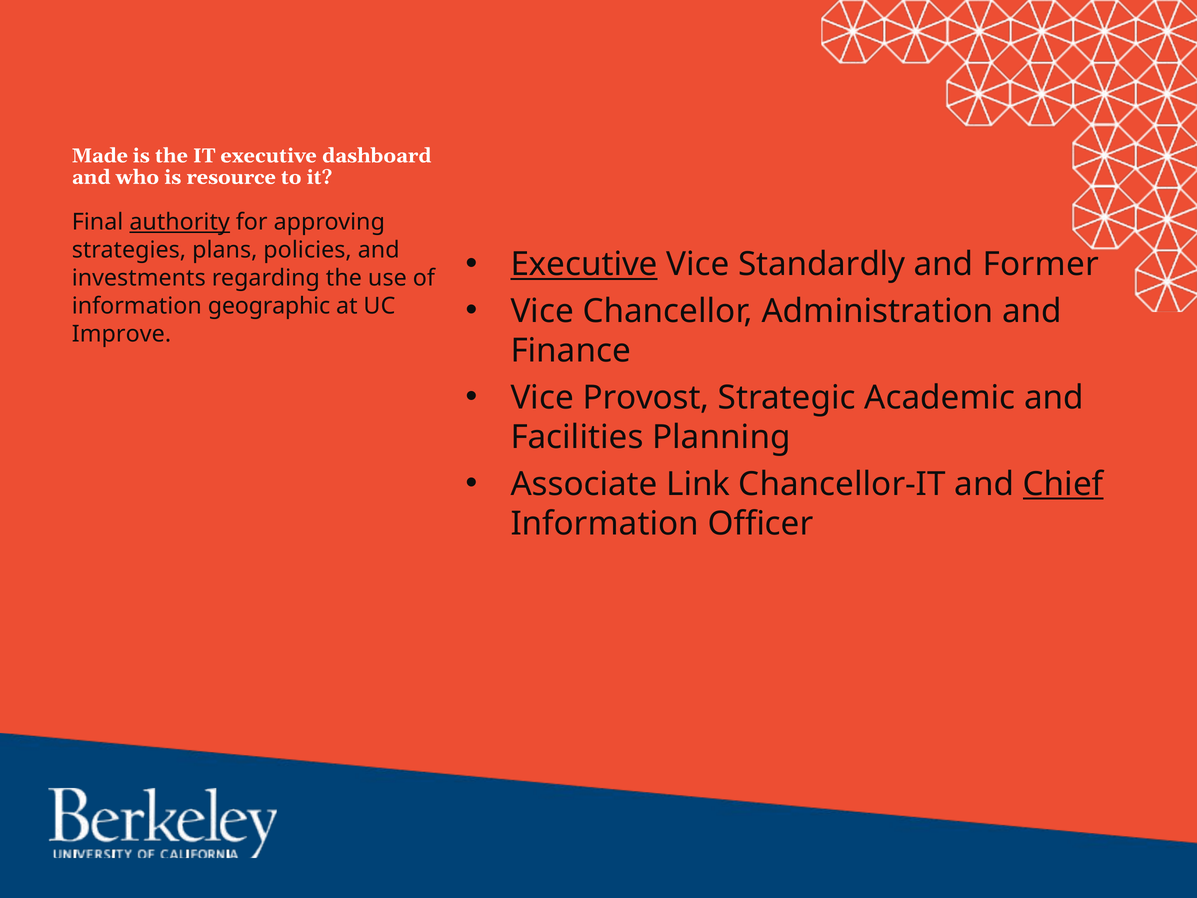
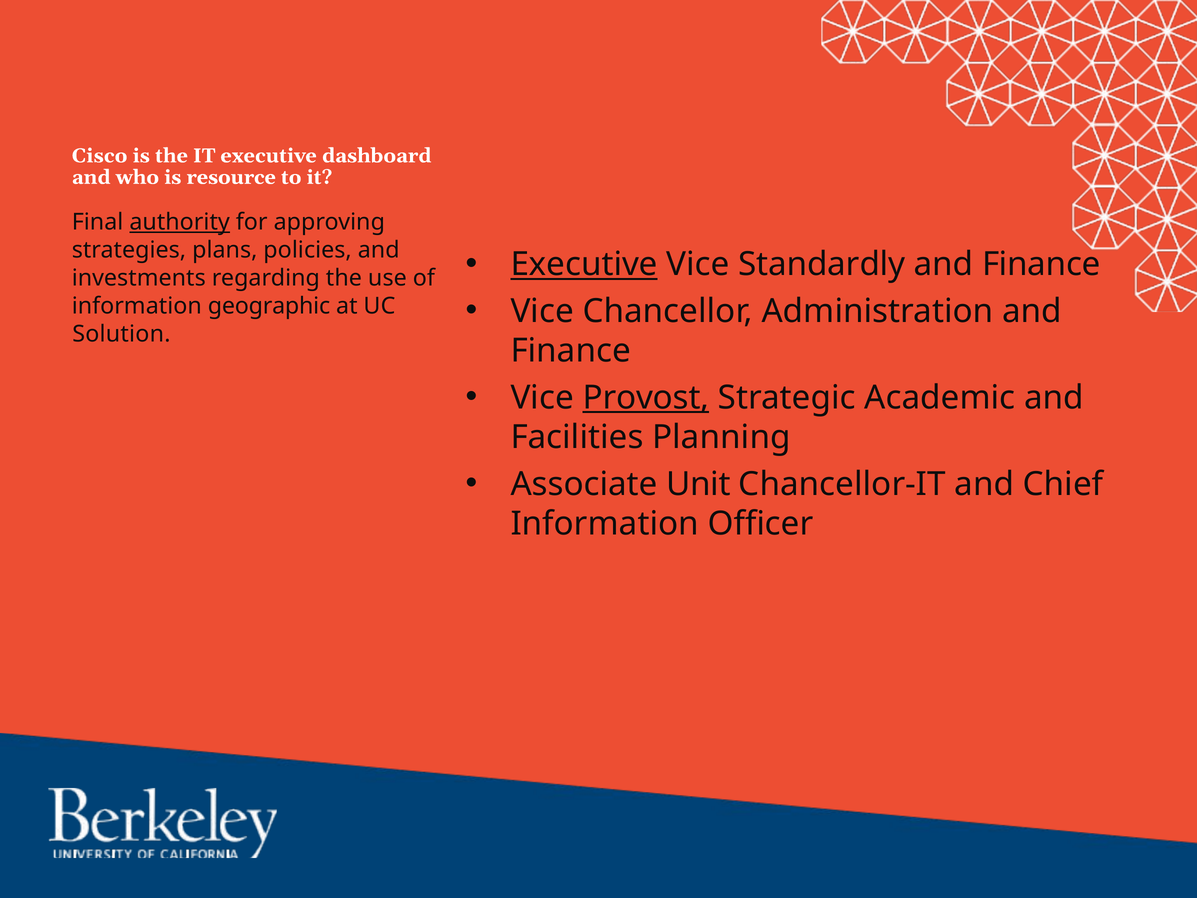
Made: Made -> Cisco
Former at (1041, 264): Former -> Finance
Improve: Improve -> Solution
Provost underline: none -> present
Link: Link -> Unit
Chief underline: present -> none
